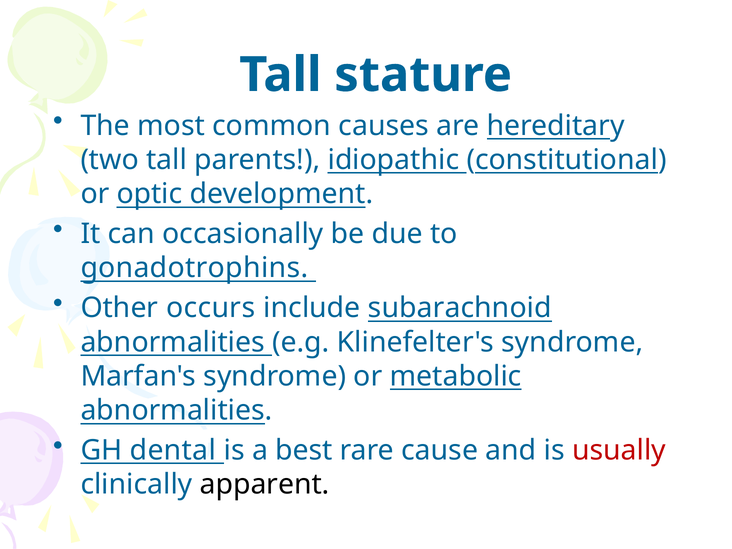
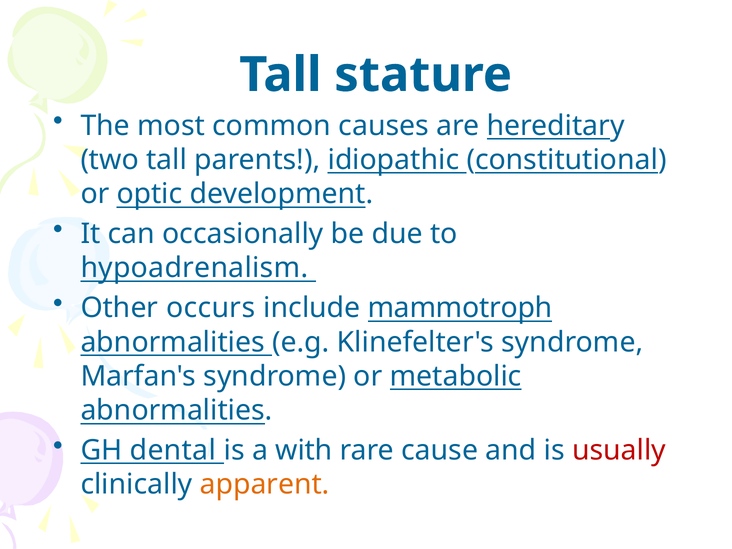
gonadotrophins: gonadotrophins -> hypoadrenalism
subarachnoid: subarachnoid -> mammotroph
best: best -> with
apparent colour: black -> orange
